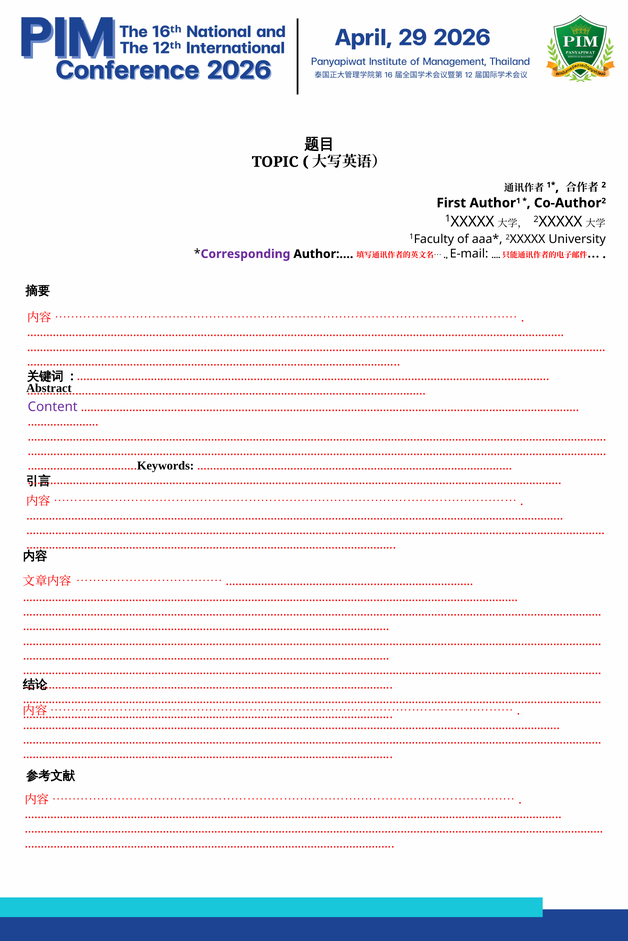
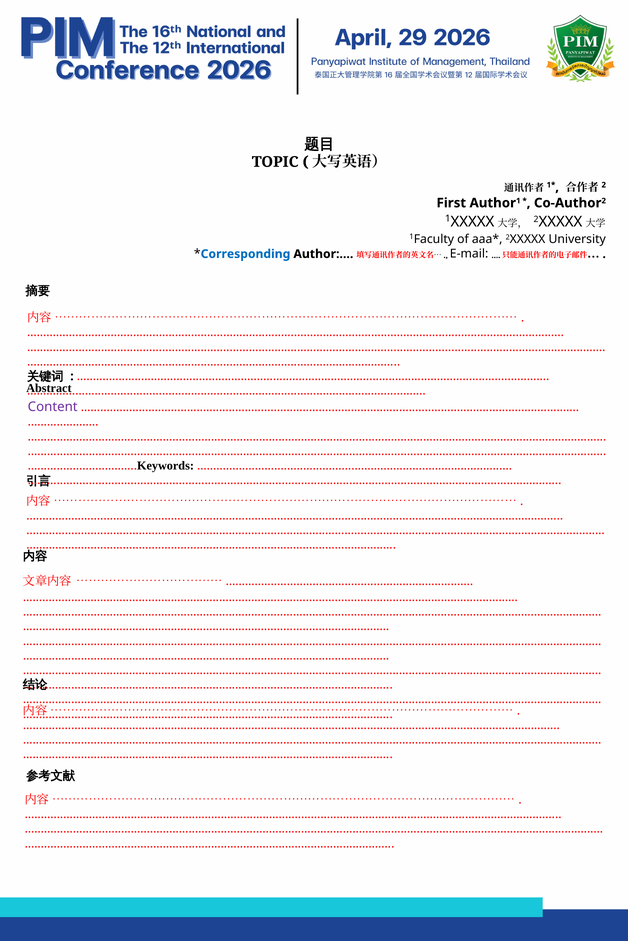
Corresponding colour: purple -> blue
